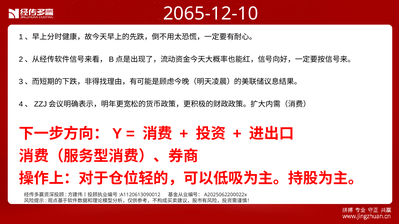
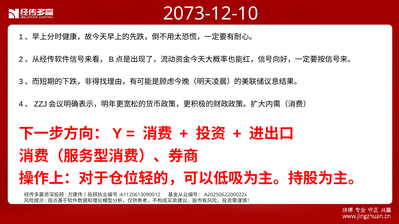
2065-12-10: 2065-12-10 -> 2073-12-10
